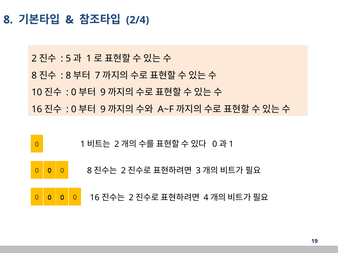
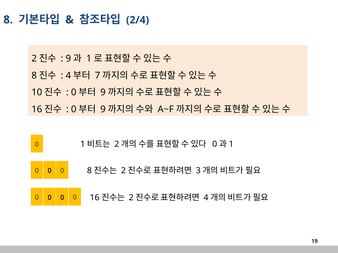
5 at (68, 59): 5 -> 9
8 at (68, 76): 8 -> 4
